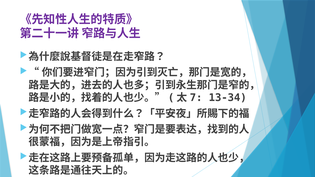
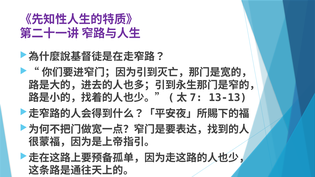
13-34: 13-34 -> 13-13
